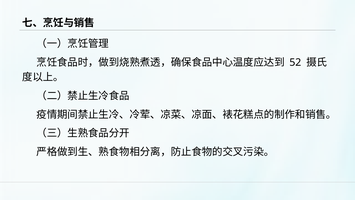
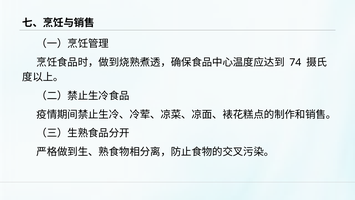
52: 52 -> 74
